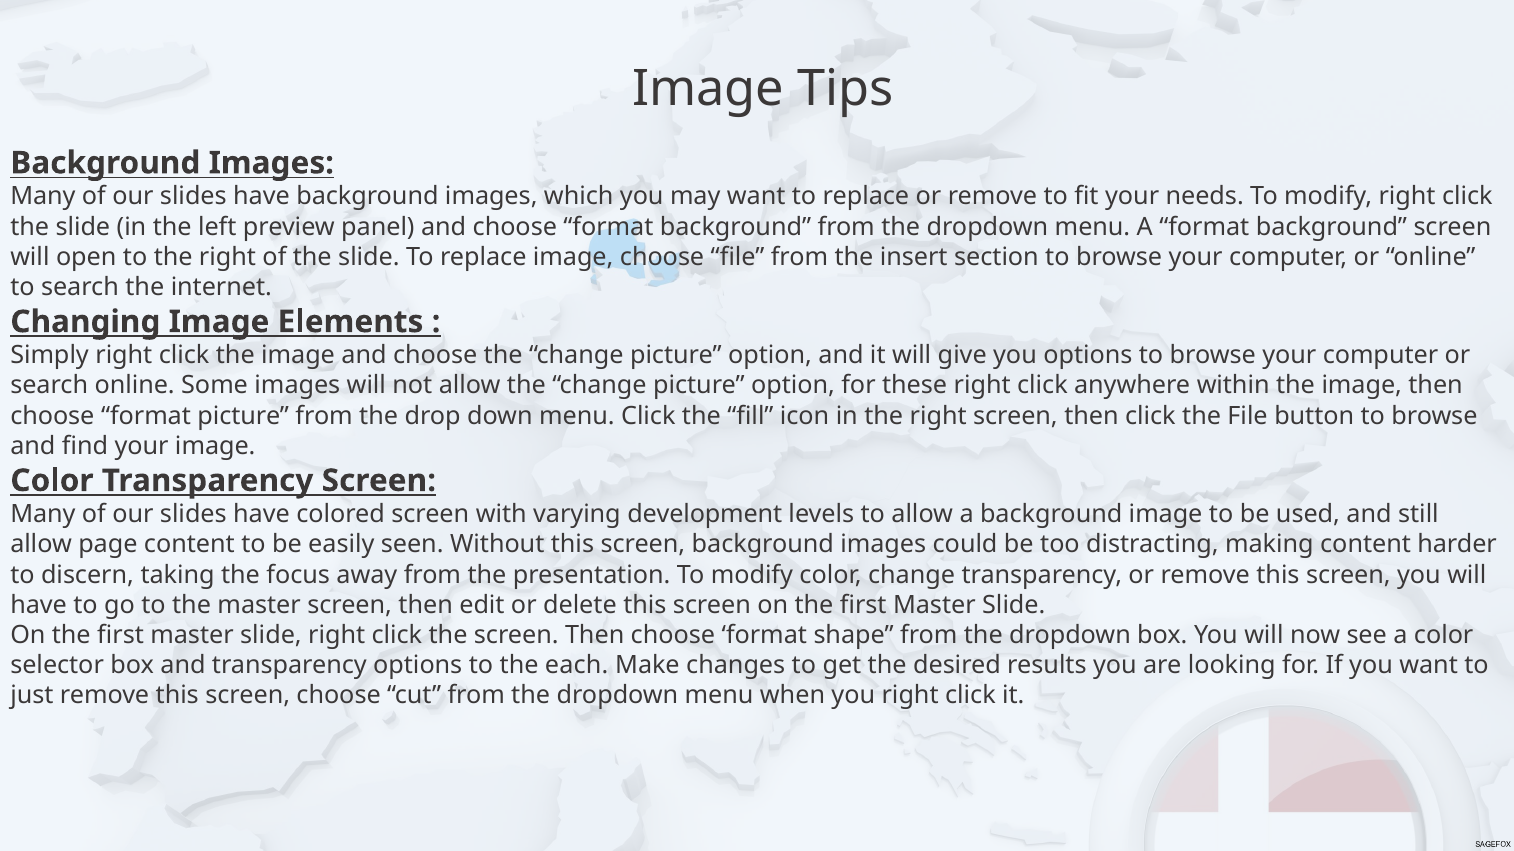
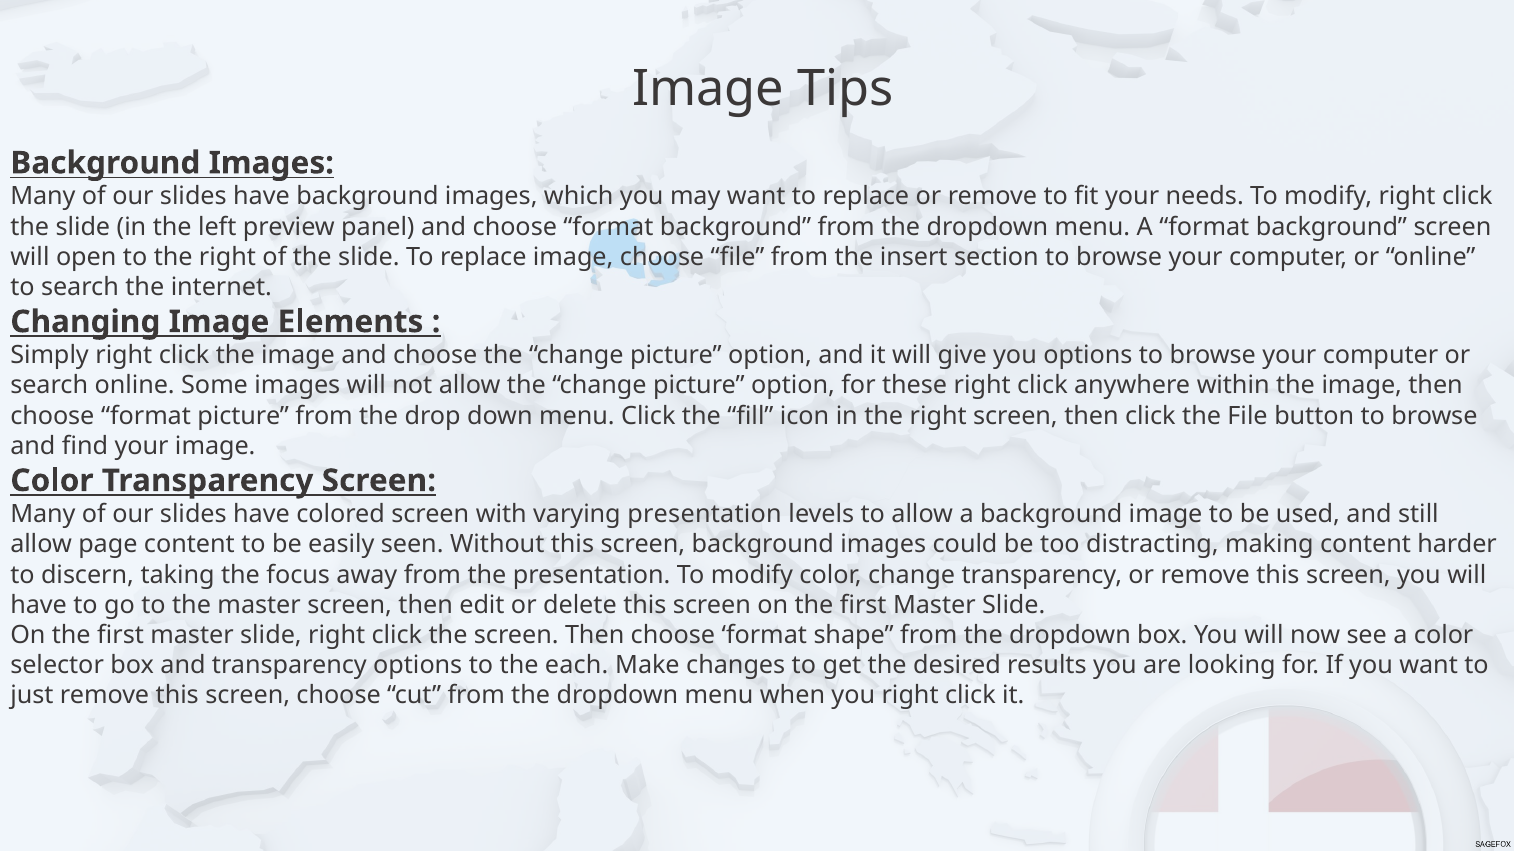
varying development: development -> presentation
